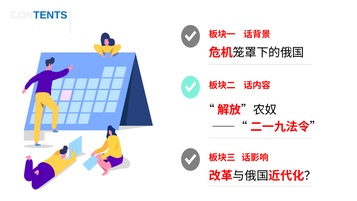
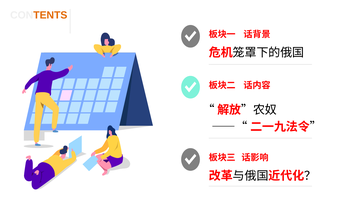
TENTS colour: blue -> orange
